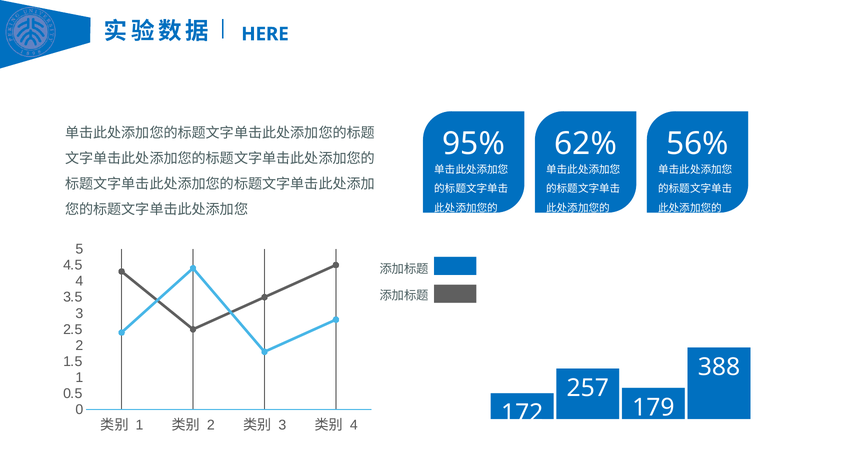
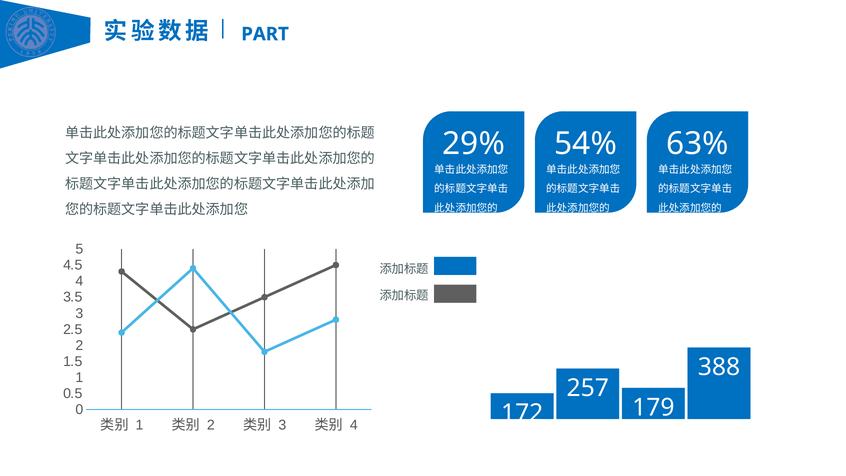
HERE: HERE -> PART
95%: 95% -> 29%
62%: 62% -> 54%
56%: 56% -> 63%
